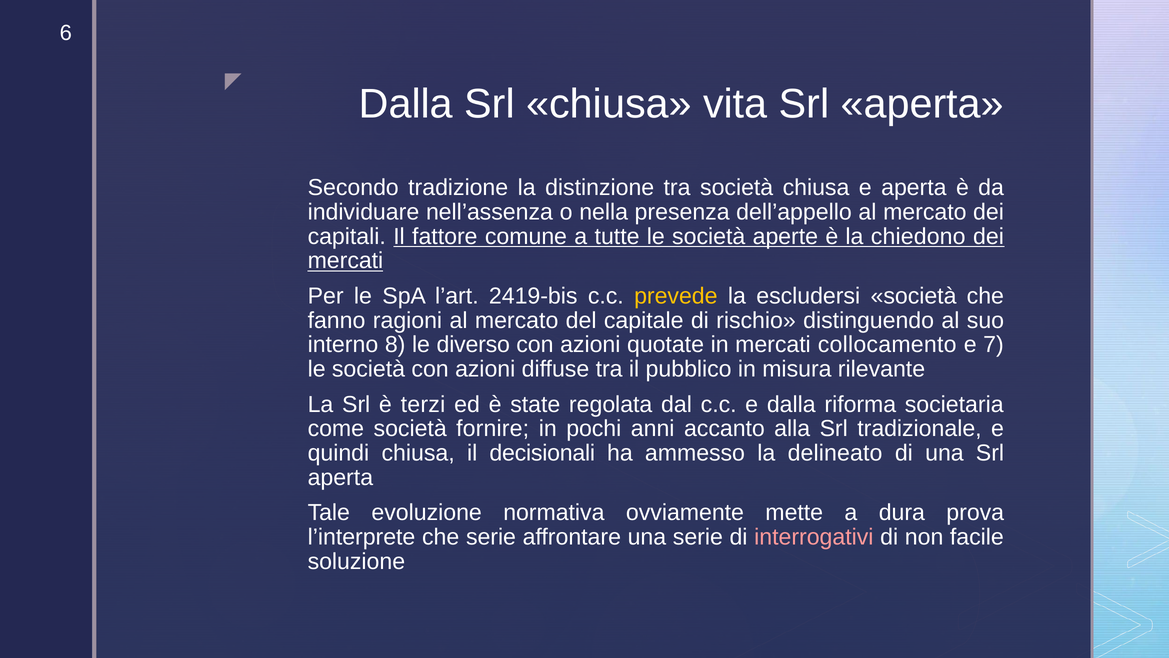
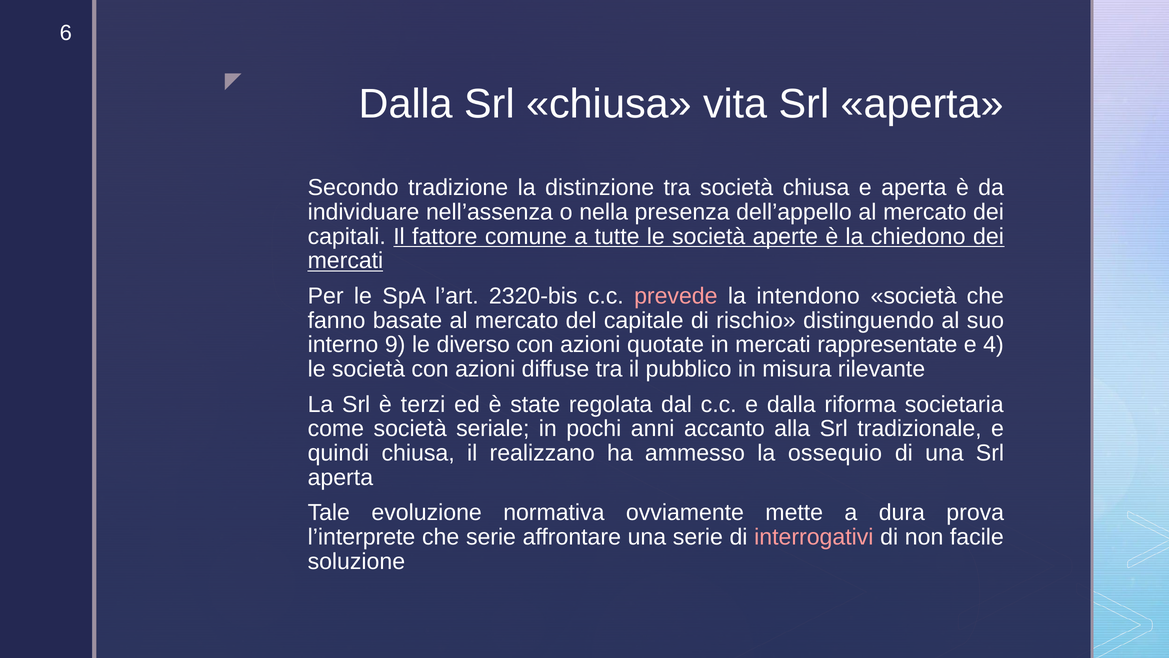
2419-bis: 2419-bis -> 2320-bis
prevede colour: yellow -> pink
escludersi: escludersi -> intendono
ragioni: ragioni -> basate
8: 8 -> 9
collocamento: collocamento -> rappresentate
7: 7 -> 4
fornire: fornire -> seriale
decisionali: decisionali -> realizzano
delineato: delineato -> ossequio
